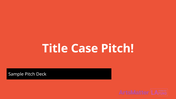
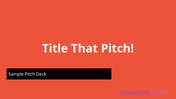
Case: Case -> That
